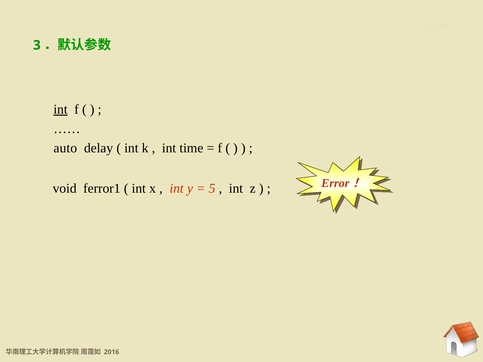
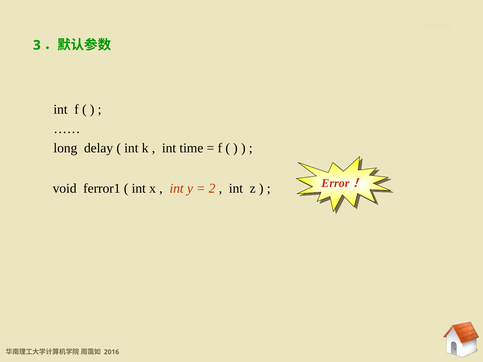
int at (61, 110) underline: present -> none
auto: auto -> long
5: 5 -> 2
